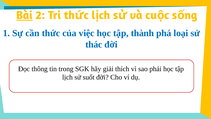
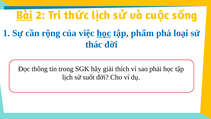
thức: thức -> rộng
học at (104, 33) underline: none -> present
thành: thành -> phẩm
